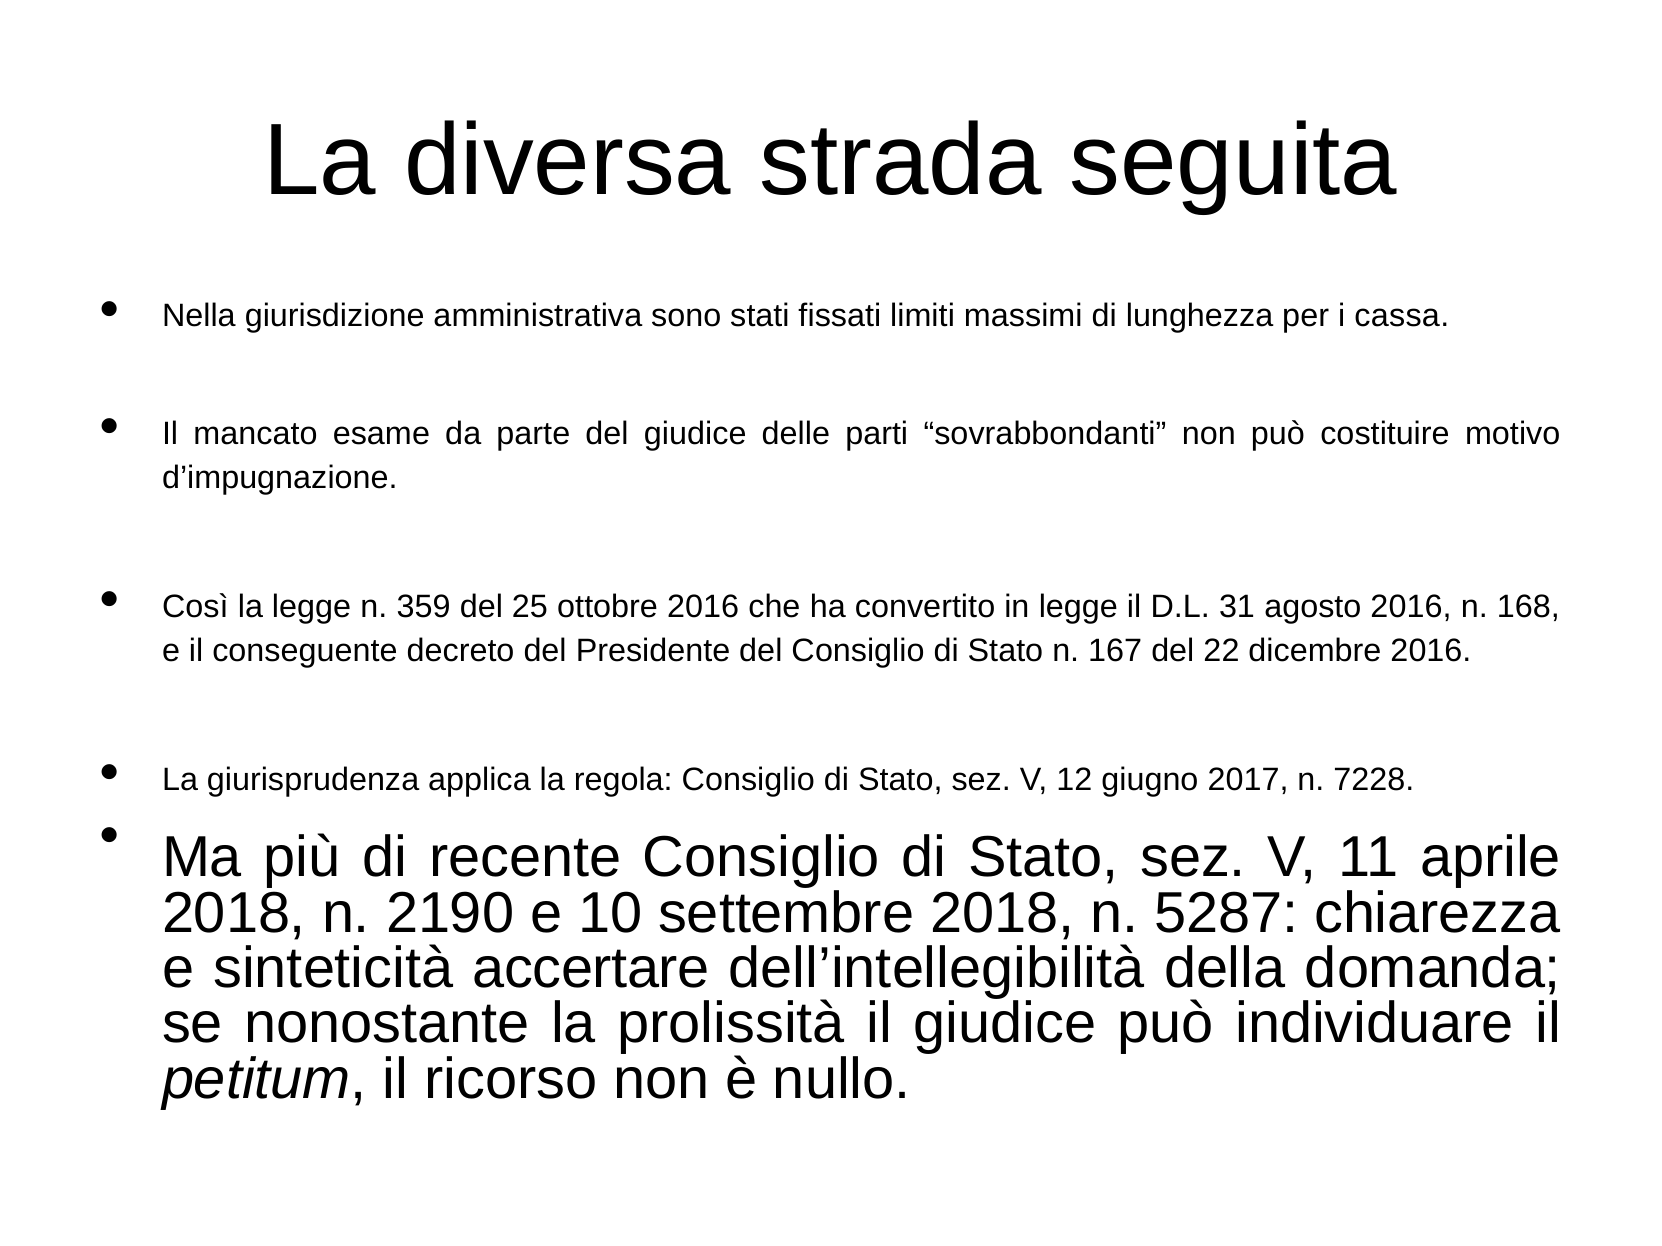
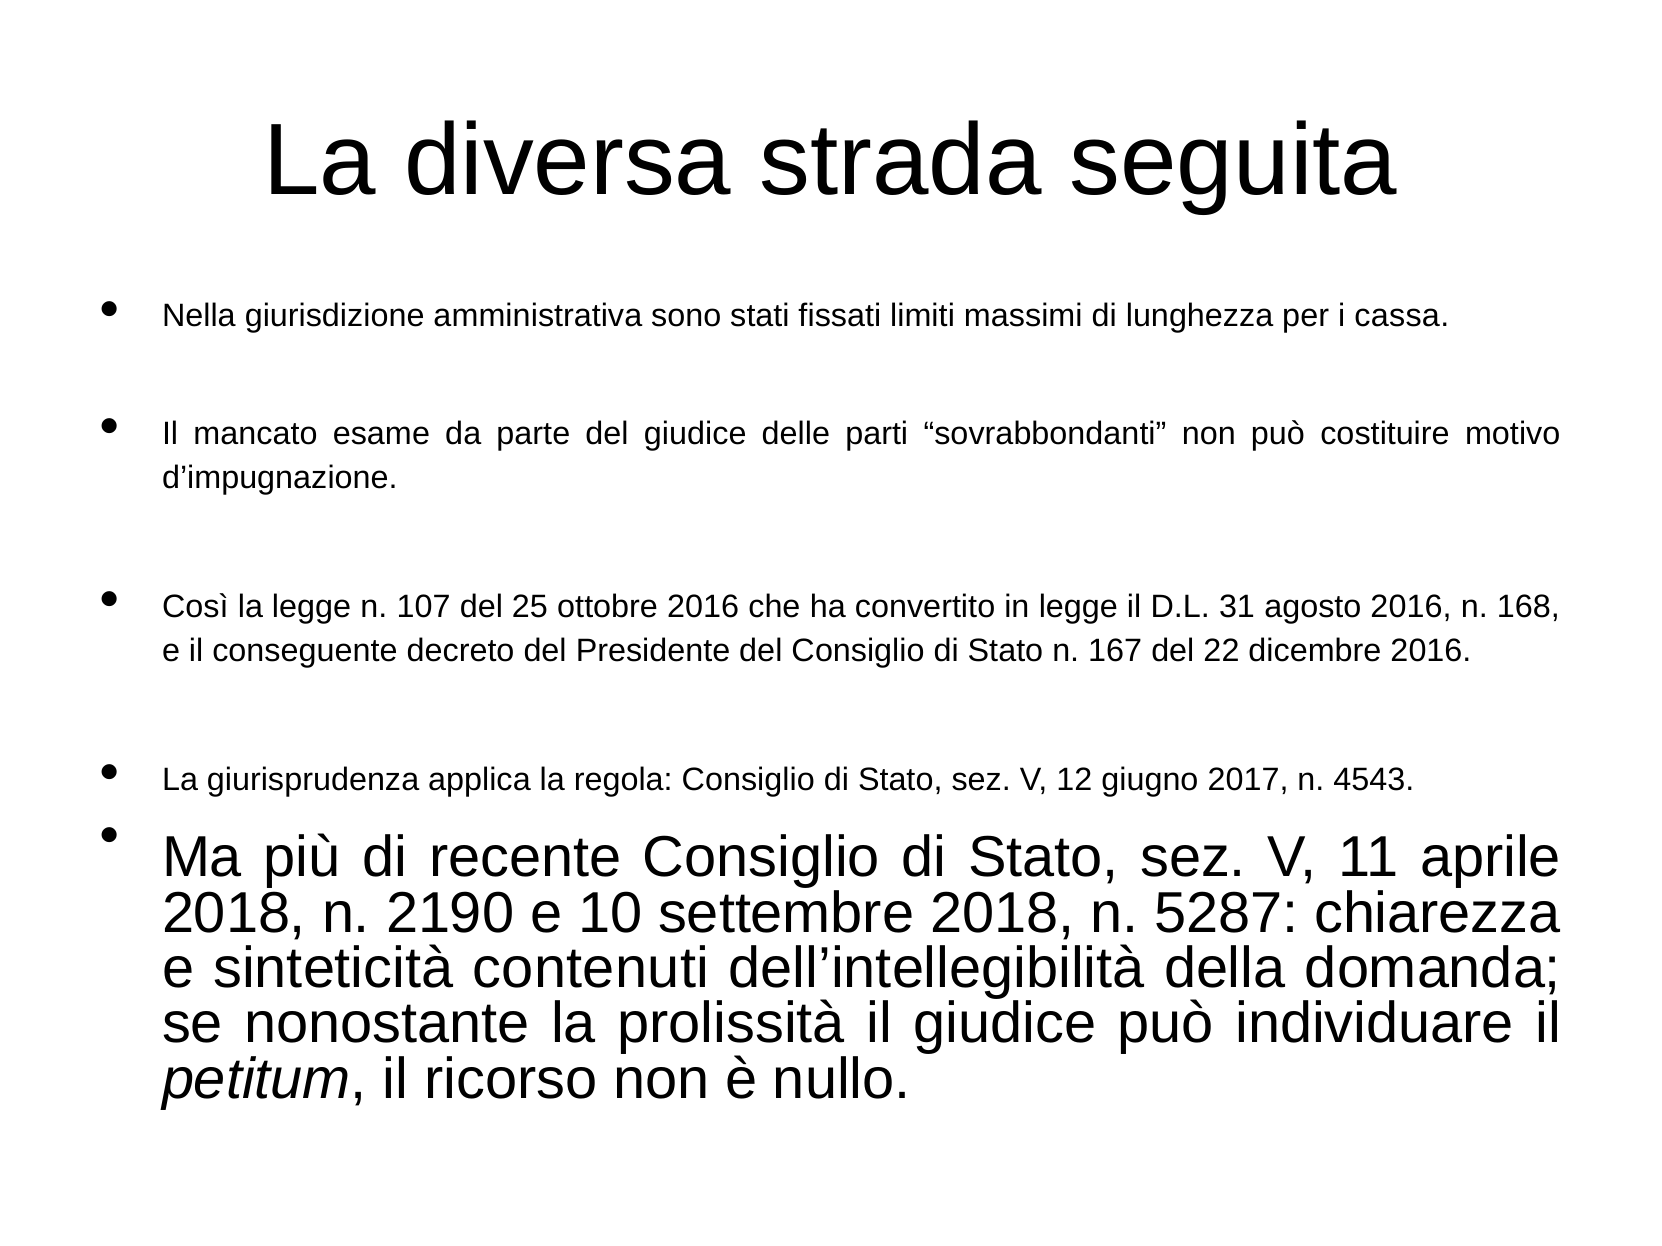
359: 359 -> 107
7228: 7228 -> 4543
accertare: accertare -> contenuti
